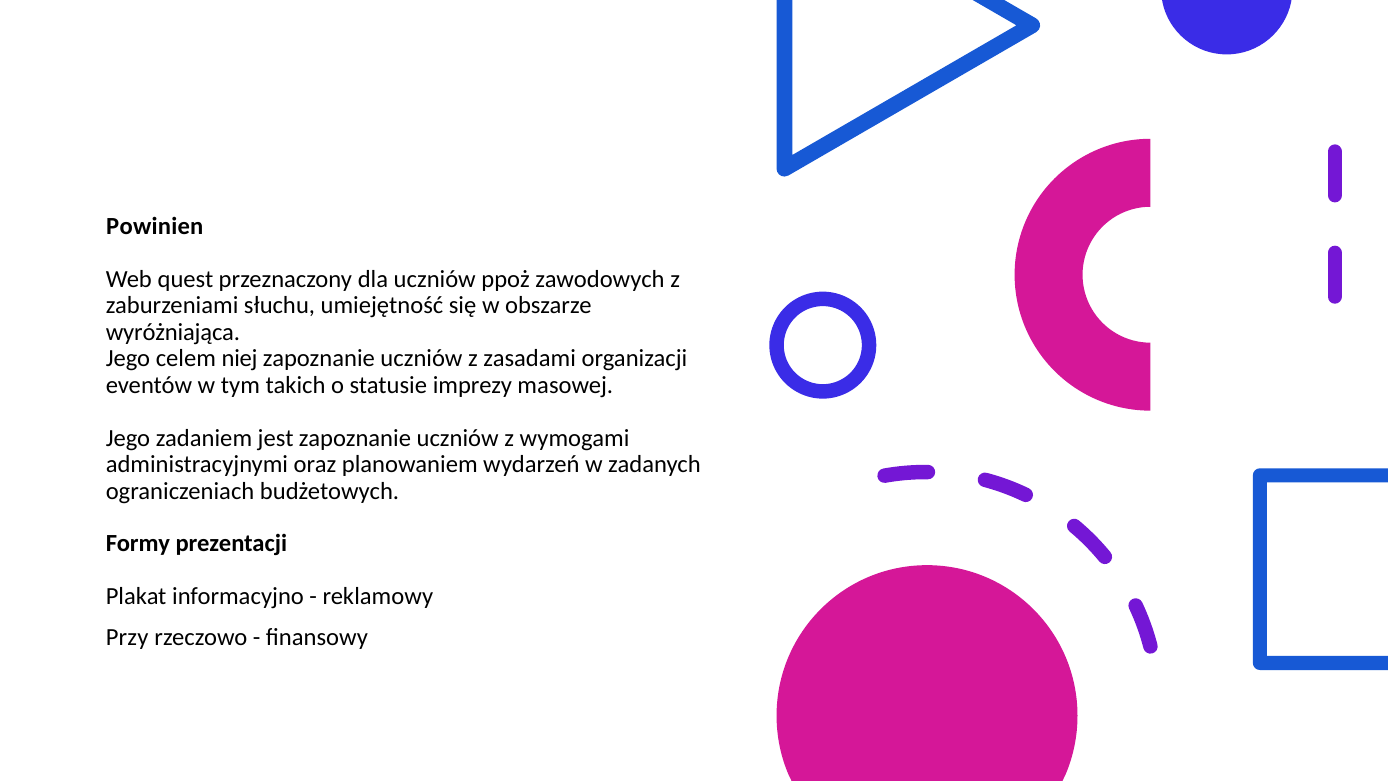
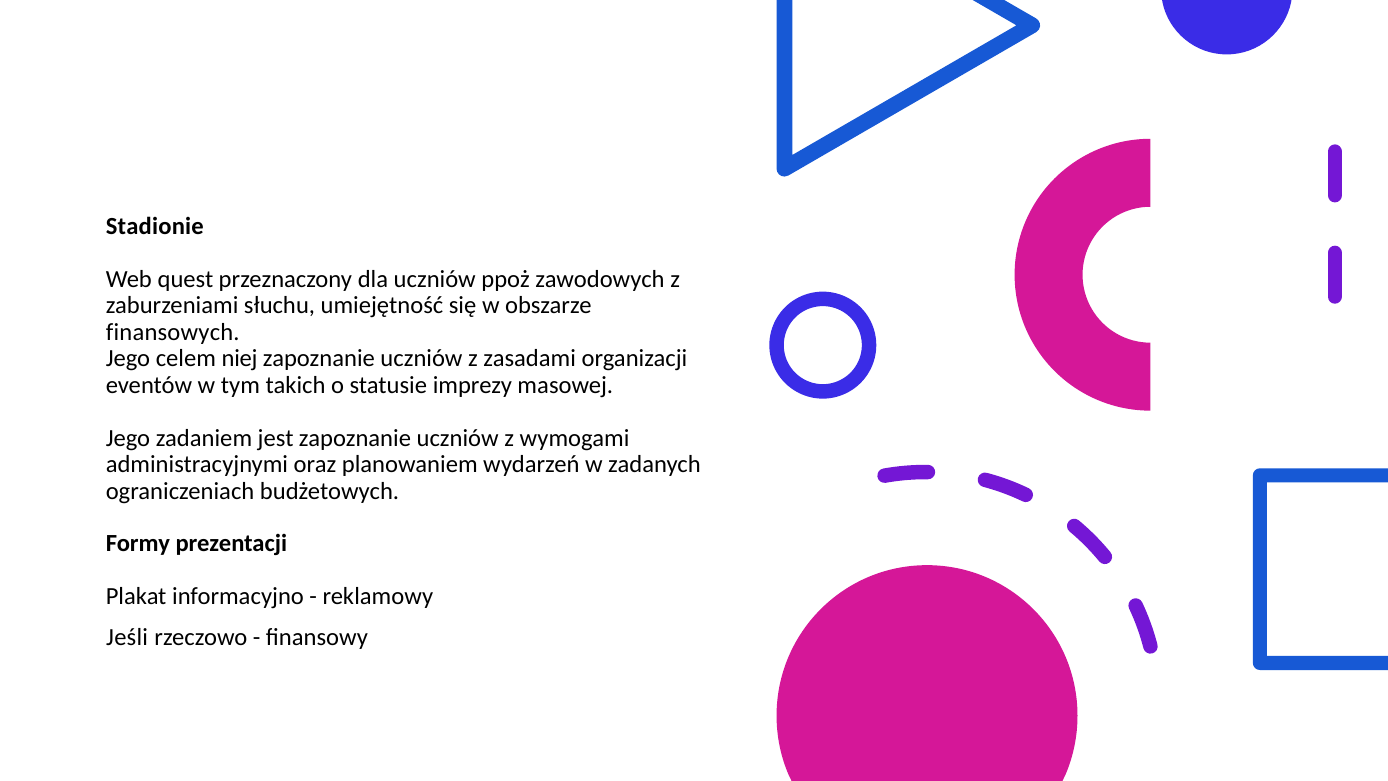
Powinien: Powinien -> Stadionie
wyróżniająca: wyróżniająca -> finansowych
Przy: Przy -> Jeśli
